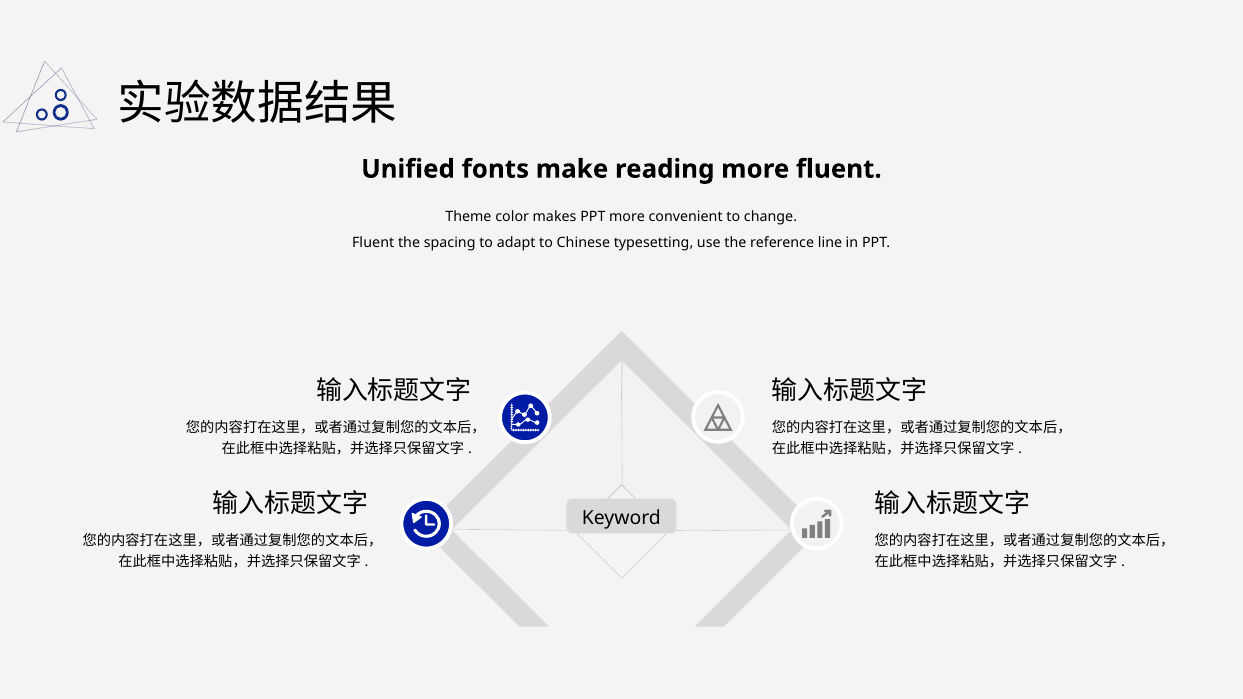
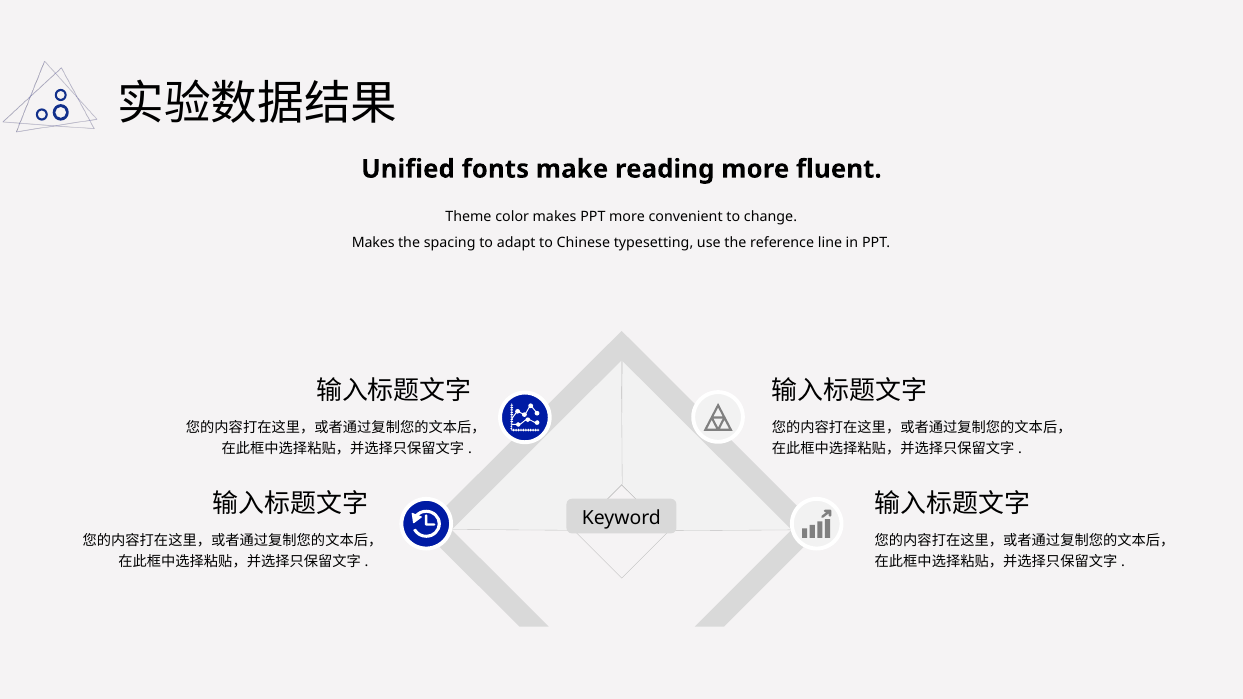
Fluent at (373, 243): Fluent -> Makes
